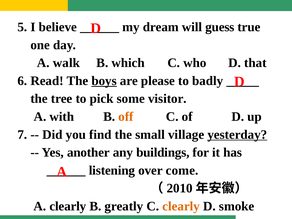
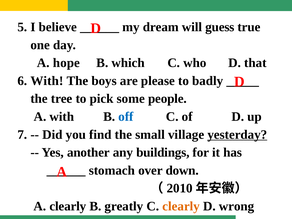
walk: walk -> hope
6 Read: Read -> With
boys underline: present -> none
visitor: visitor -> people
off colour: orange -> blue
listening: listening -> stomach
come: come -> down
smoke: smoke -> wrong
